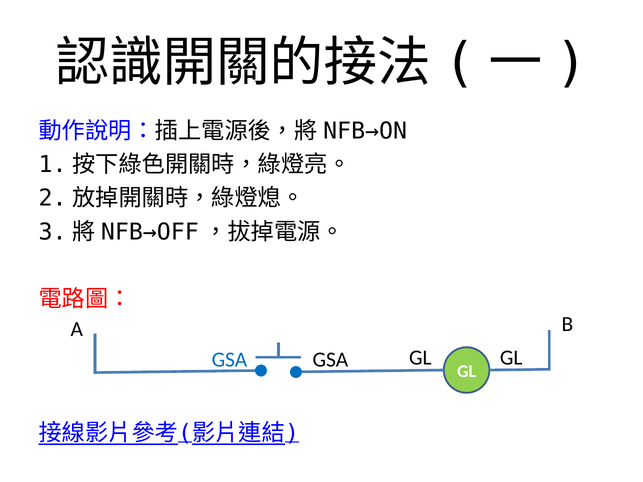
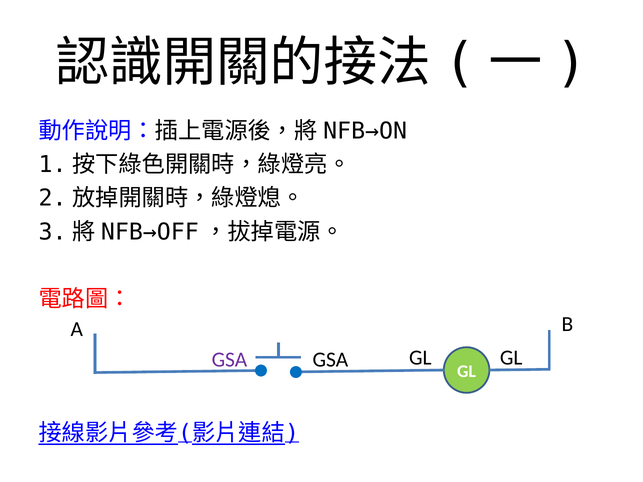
GSA at (229, 360) colour: blue -> purple
